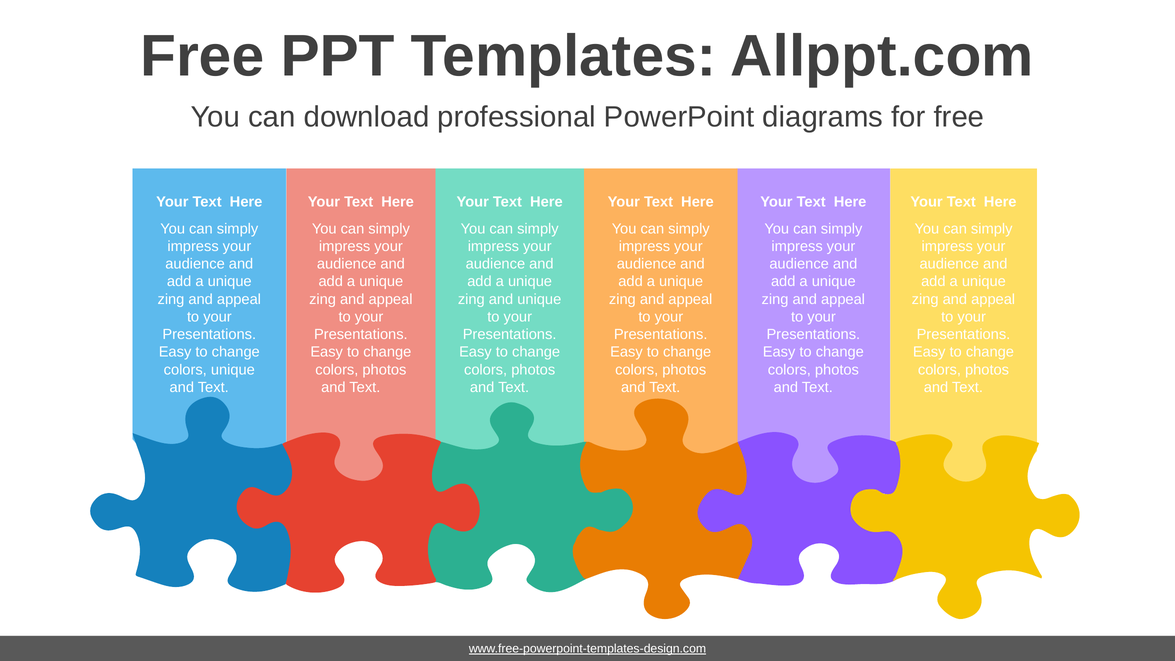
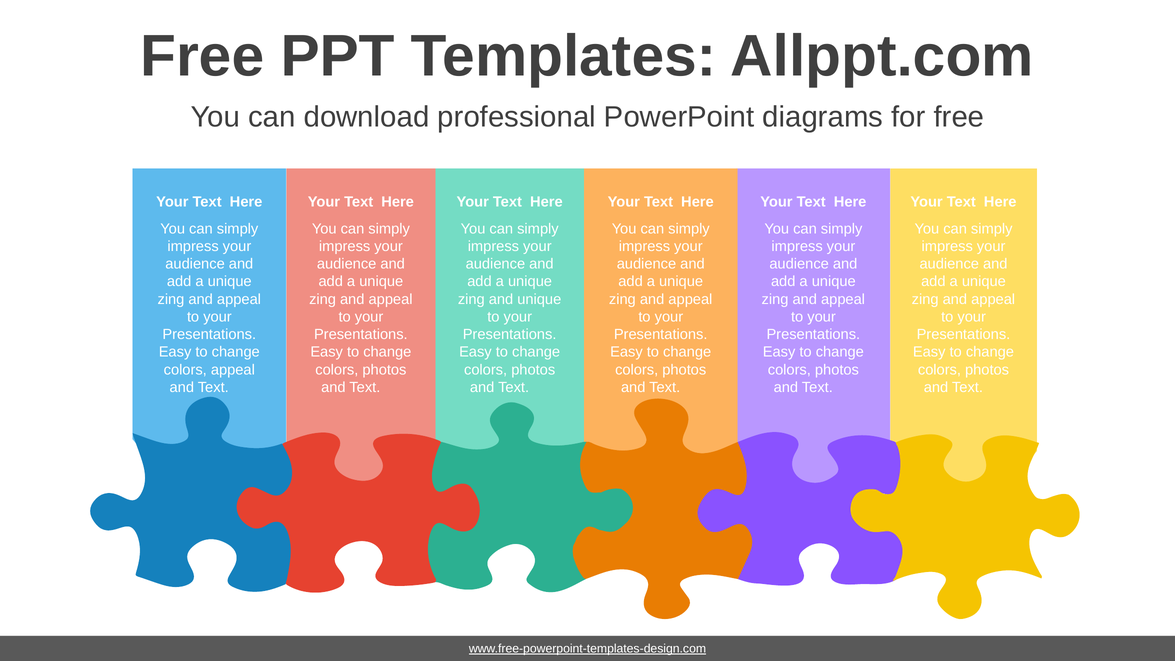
colors unique: unique -> appeal
